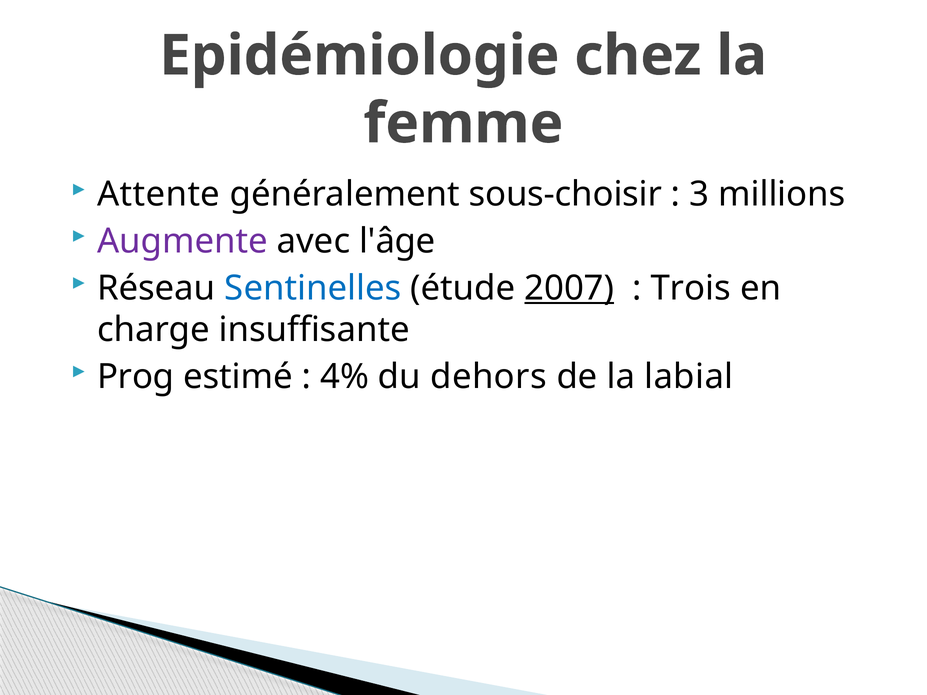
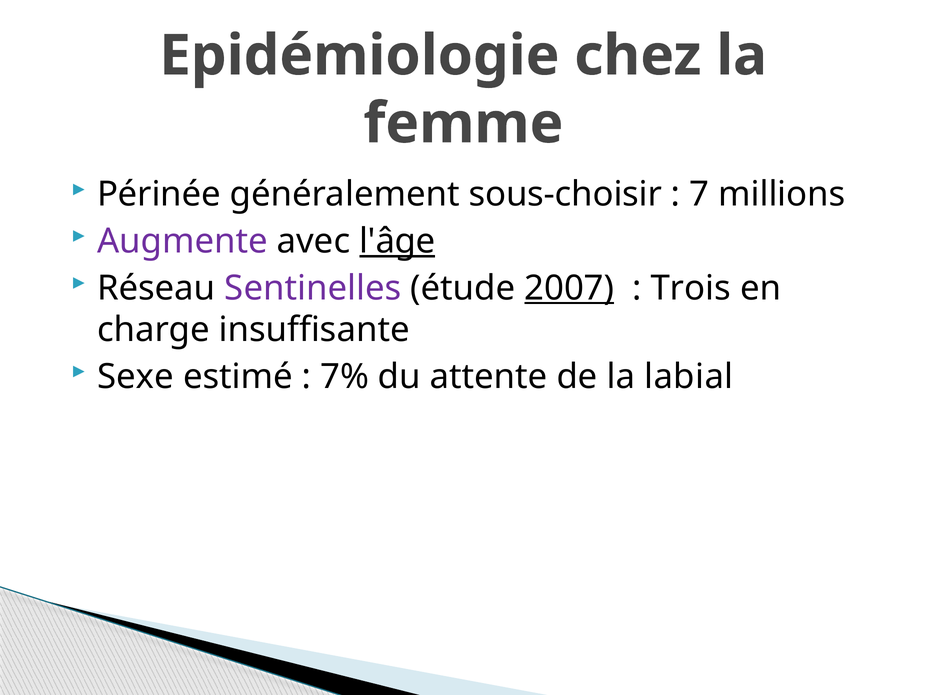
Attente: Attente -> Périnée
3: 3 -> 7
l'âge underline: none -> present
Sentinelles colour: blue -> purple
Prog: Prog -> Sexe
4%: 4% -> 7%
dehors: dehors -> attente
